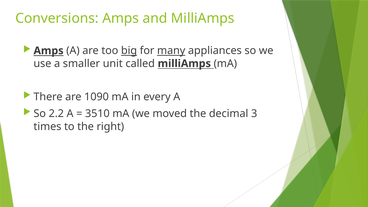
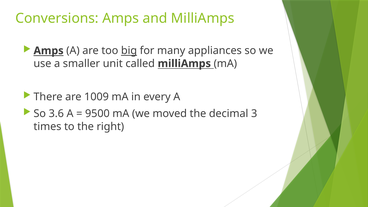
many underline: present -> none
1090: 1090 -> 1009
2.2: 2.2 -> 3.6
3510: 3510 -> 9500
